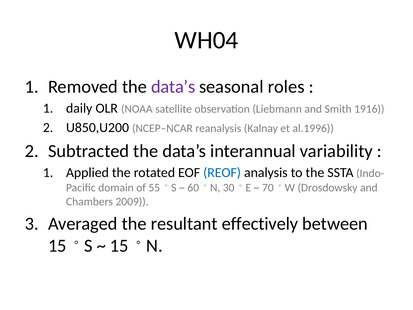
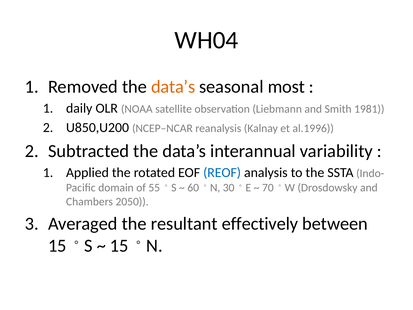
data’s at (173, 87) colour: purple -> orange
roles: roles -> most
1916: 1916 -> 1981
2009: 2009 -> 2050
